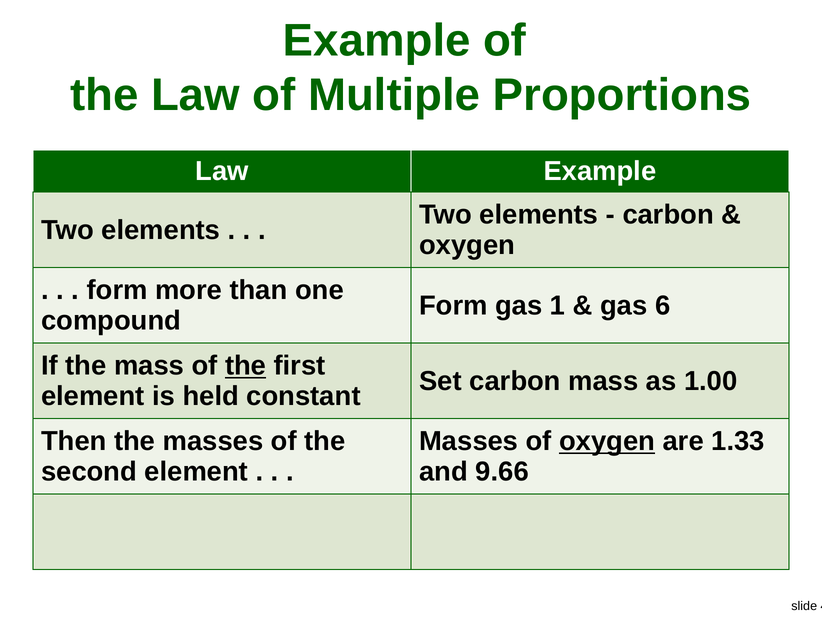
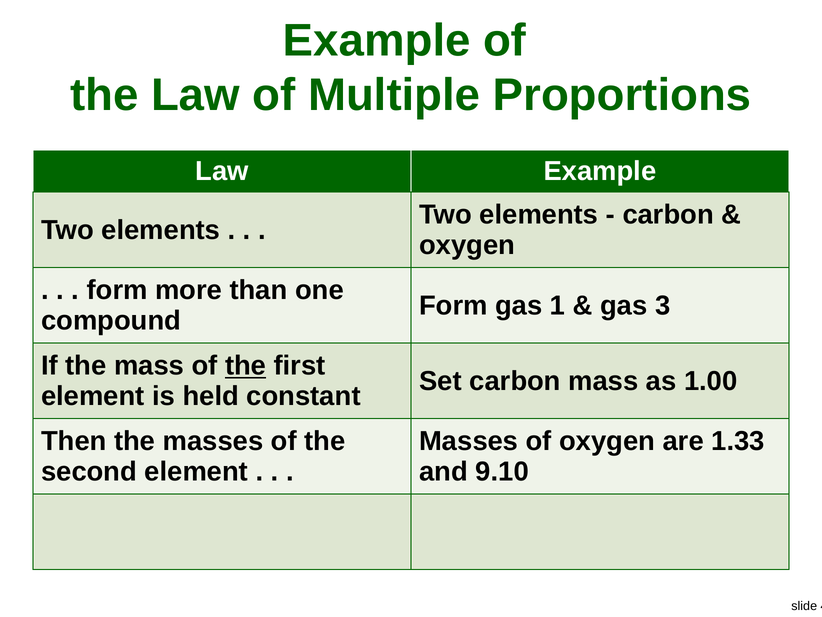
6: 6 -> 3
oxygen at (607, 441) underline: present -> none
9.66: 9.66 -> 9.10
